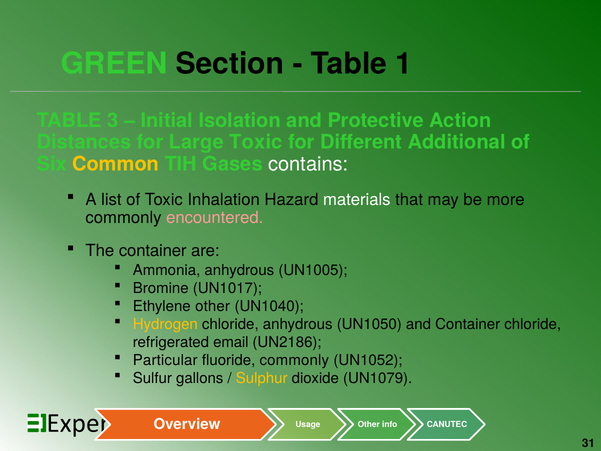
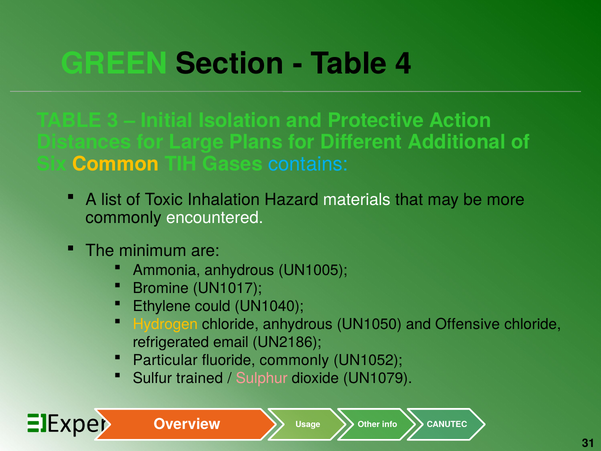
1: 1 -> 4
Large Toxic: Toxic -> Plans
contains colour: white -> light blue
encountered colour: pink -> white
The container: container -> minimum
Ethylene other: other -> could
and Container: Container -> Offensive
gallons: gallons -> trained
Sulphur colour: yellow -> pink
